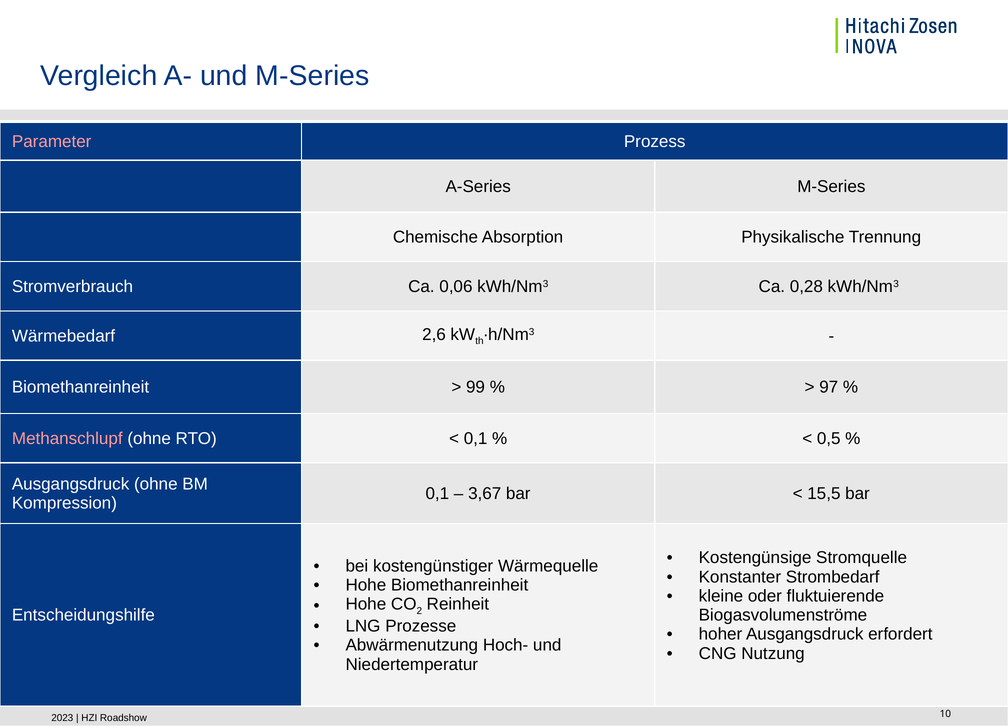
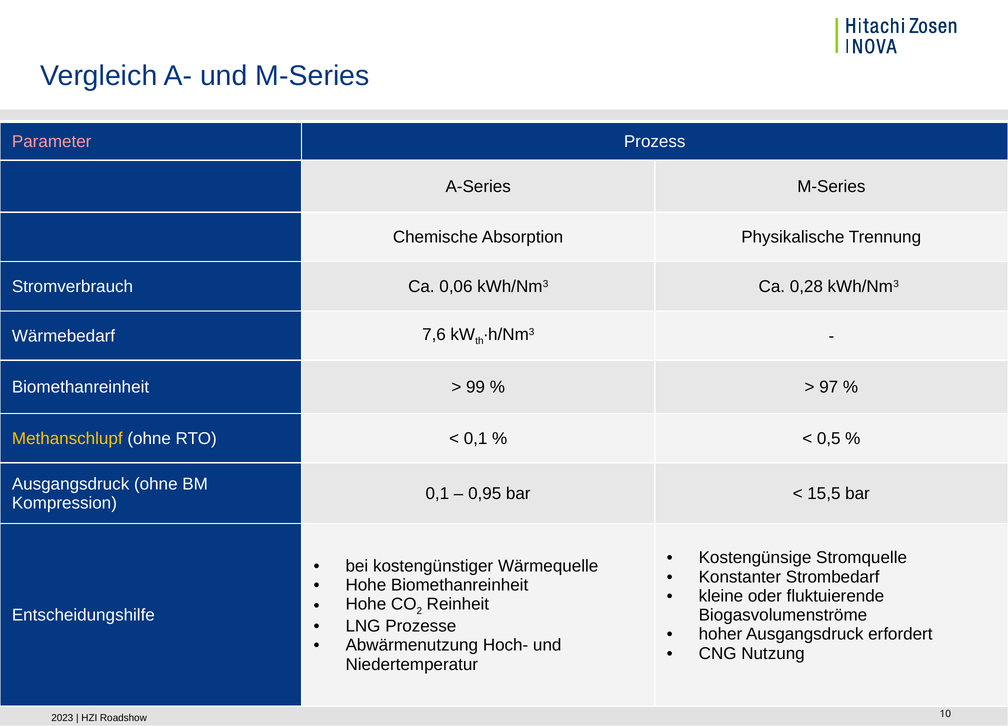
2,6: 2,6 -> 7,6
Methanschlupf colour: pink -> yellow
3,67: 3,67 -> 0,95
